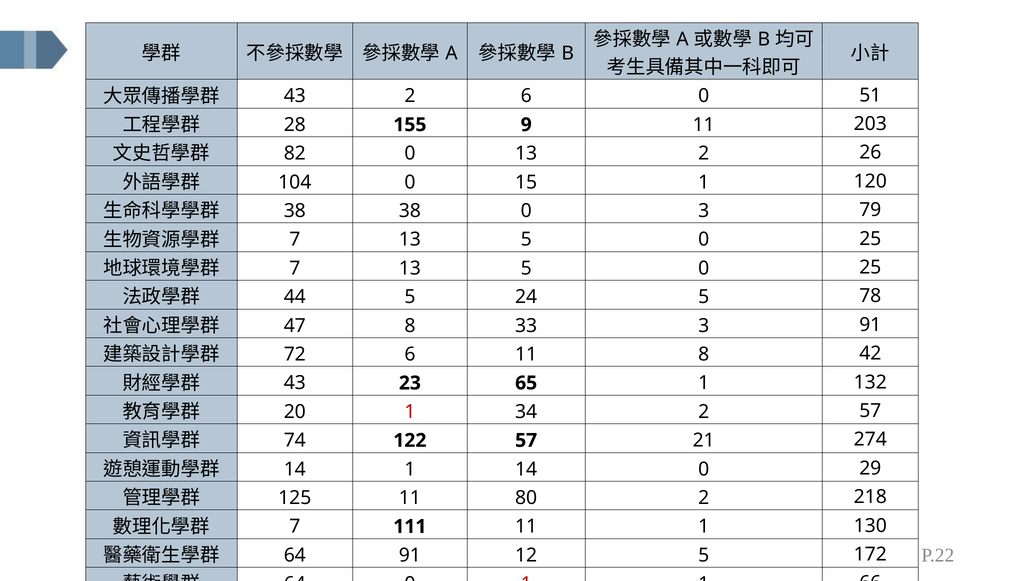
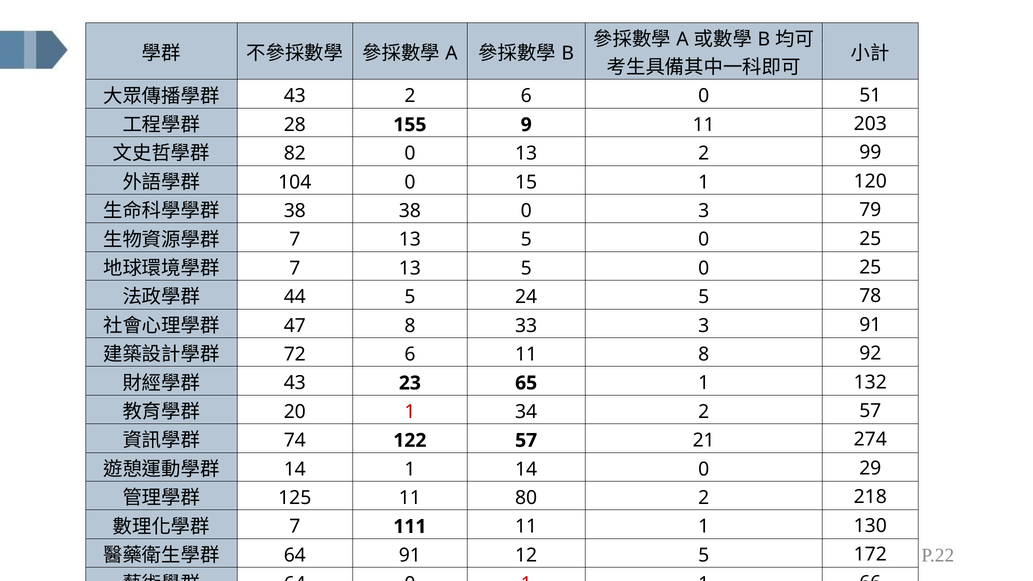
26: 26 -> 99
42: 42 -> 92
